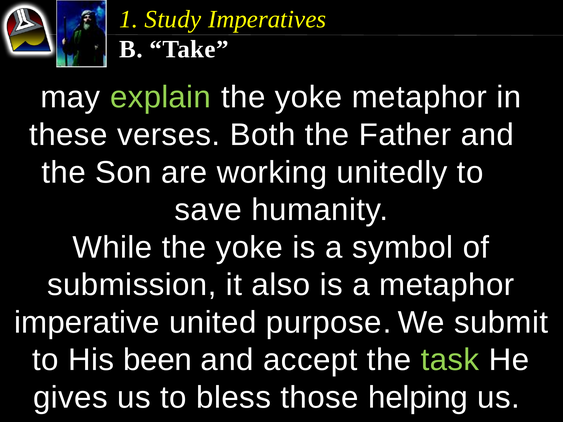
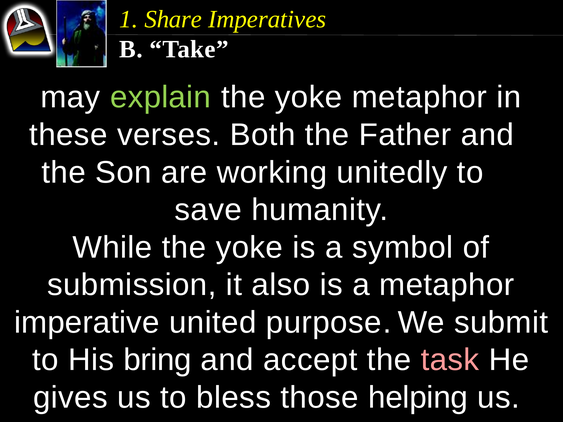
Study: Study -> Share
been: been -> bring
task colour: light green -> pink
